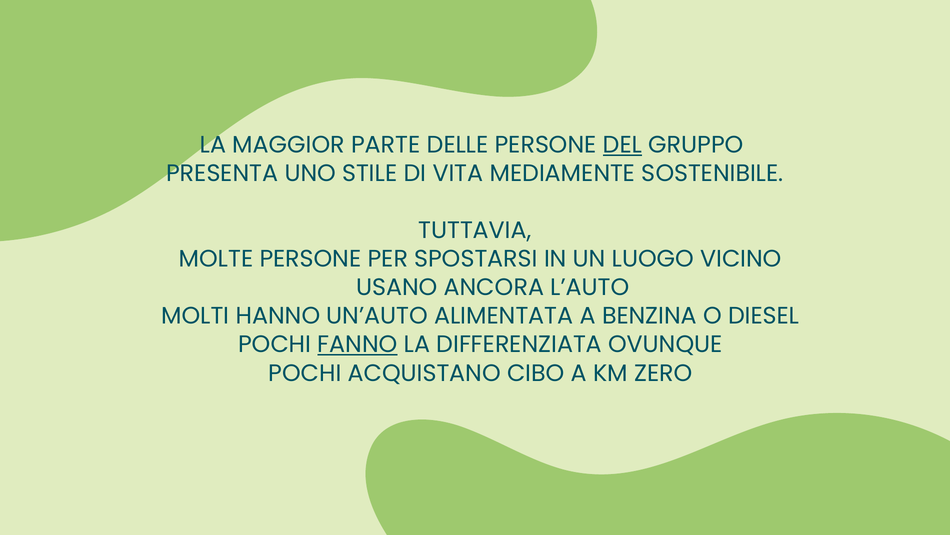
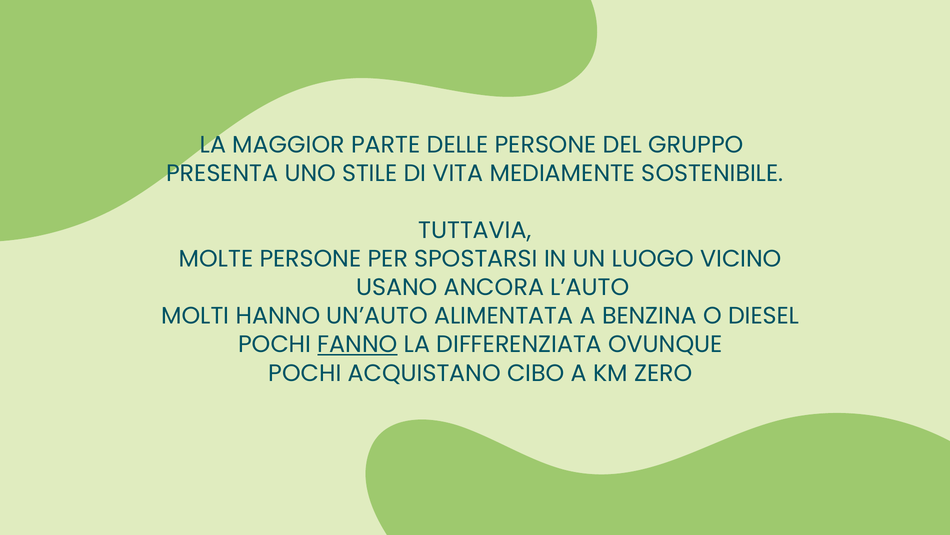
DEL underline: present -> none
